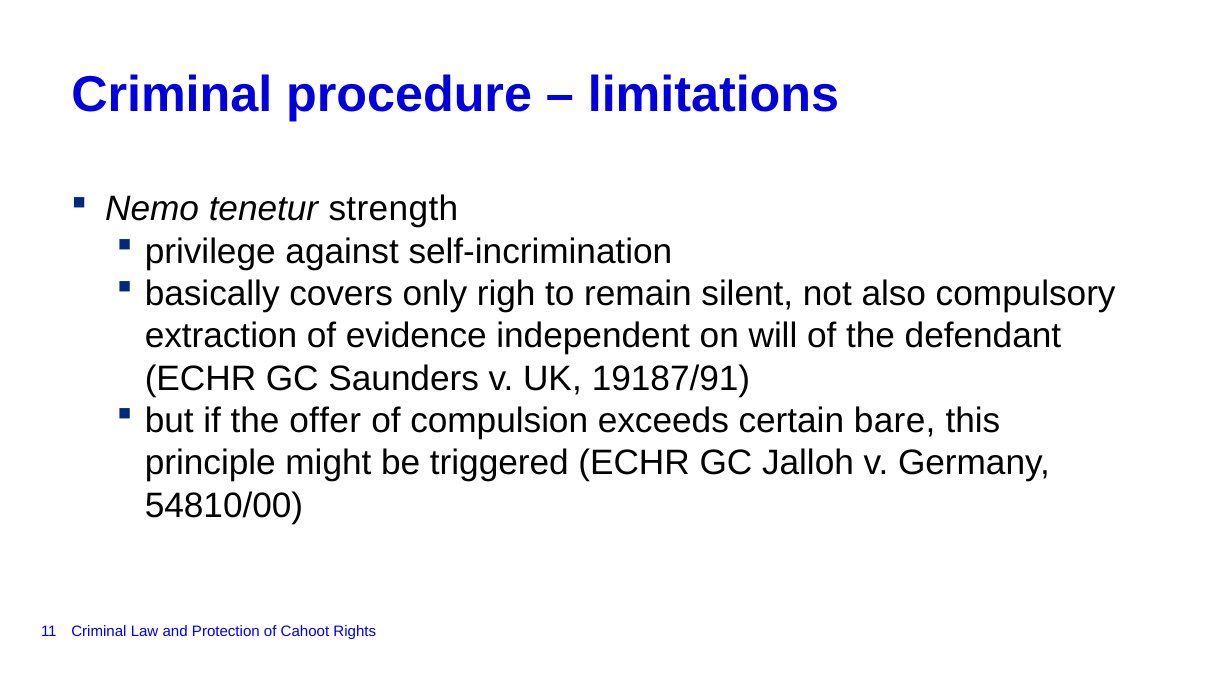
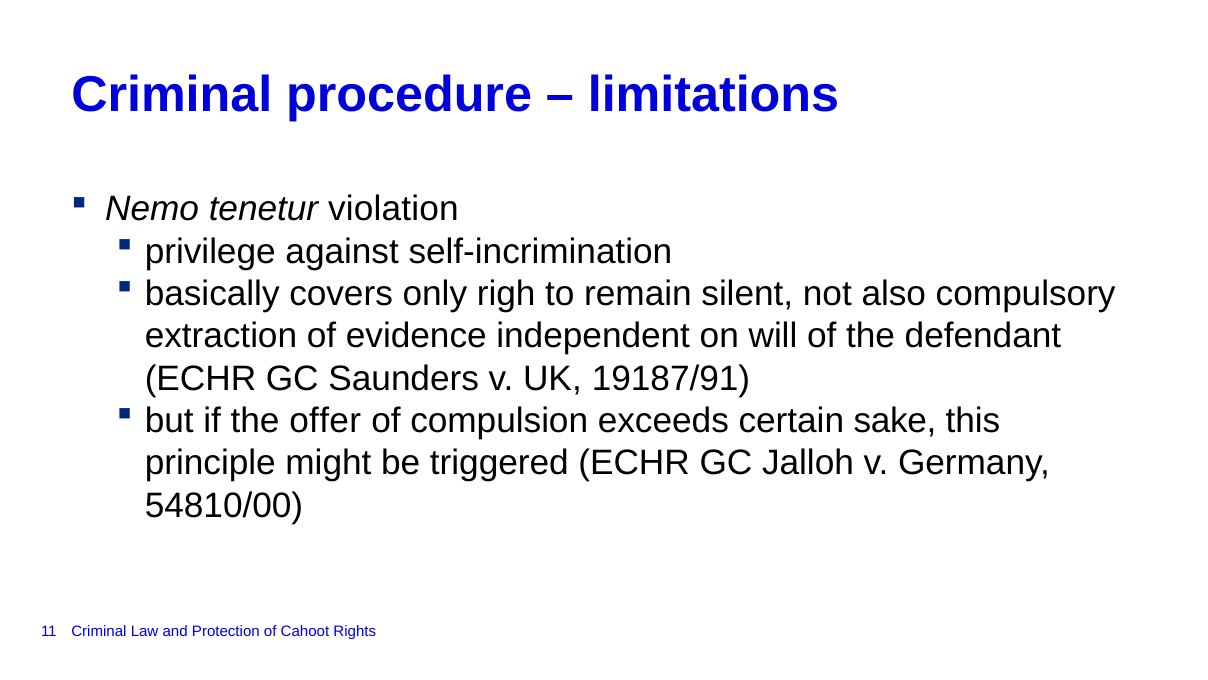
strength: strength -> violation
bare: bare -> sake
